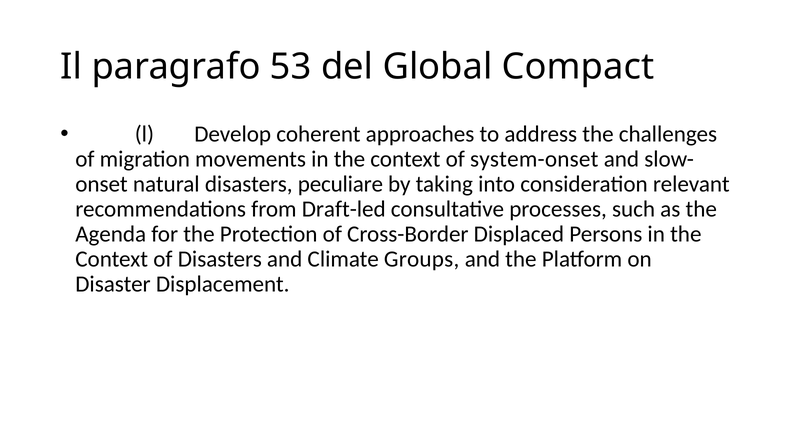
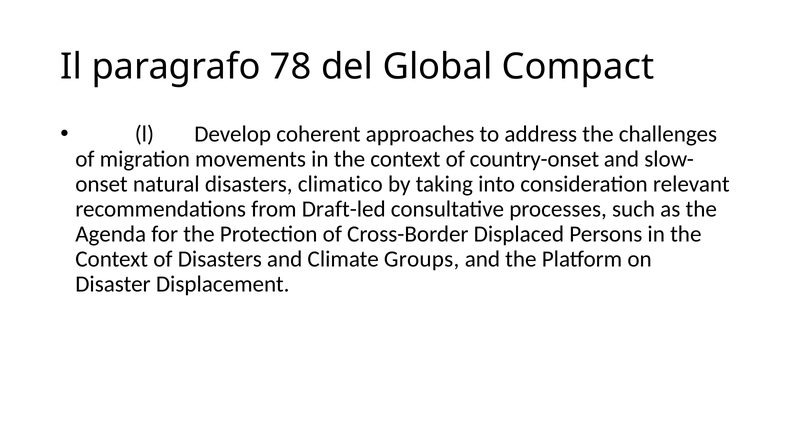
53: 53 -> 78
system-onset: system-onset -> country-onset
peculiare: peculiare -> climatico
